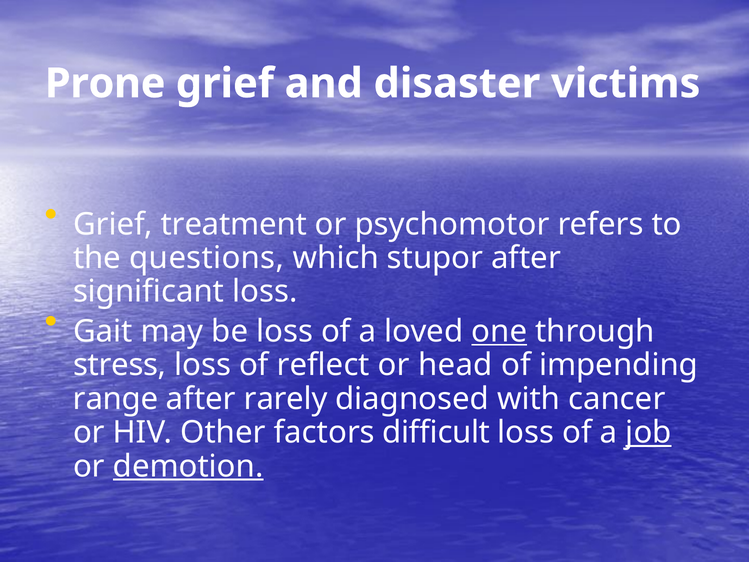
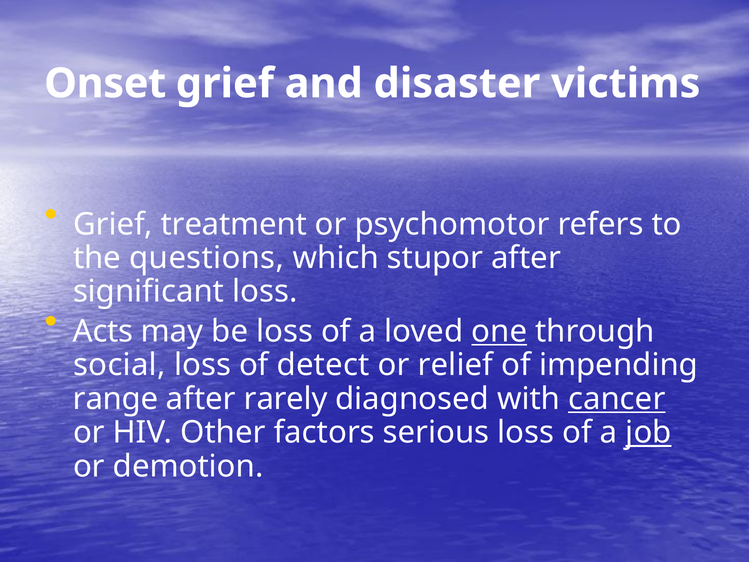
Prone: Prone -> Onset
Gait: Gait -> Acts
stress: stress -> social
reflect: reflect -> detect
head: head -> relief
cancer underline: none -> present
difficult: difficult -> serious
demotion underline: present -> none
